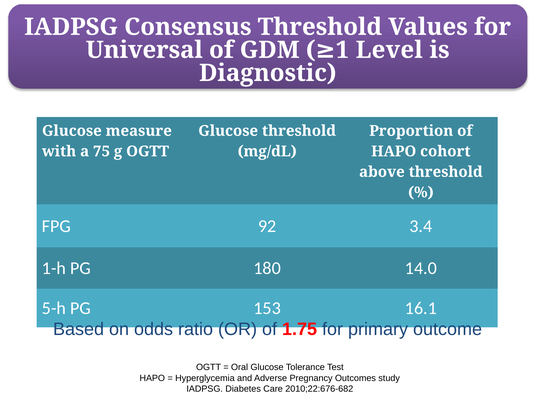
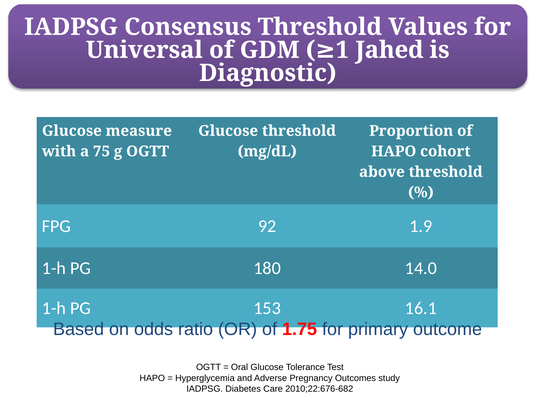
Level: Level -> Jahed
3.4: 3.4 -> 1.9
5-h at (54, 308): 5-h -> 1-h
